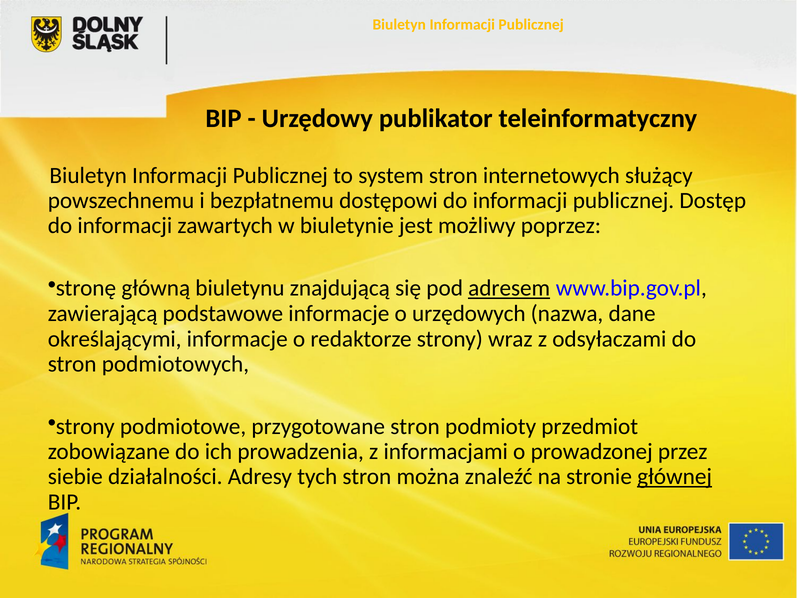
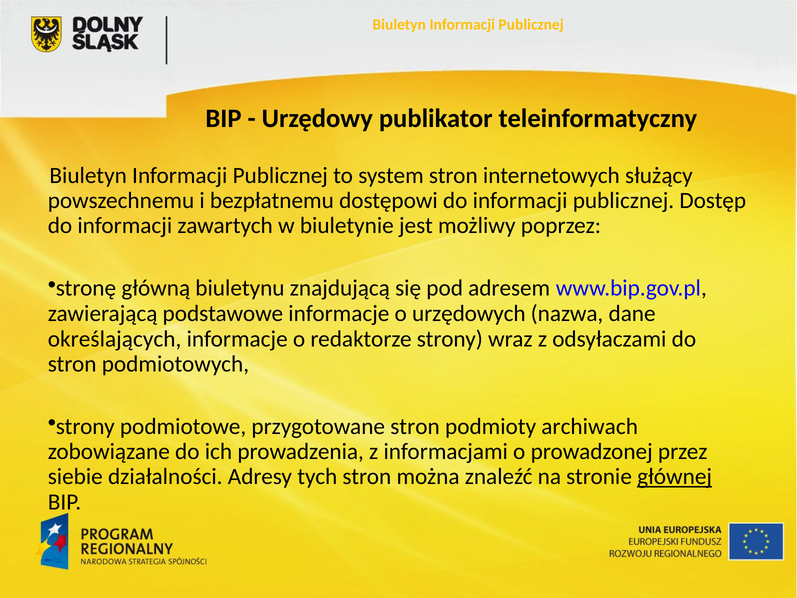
adresem underline: present -> none
określającymi: określającymi -> określających
przedmiot: przedmiot -> archiwach
